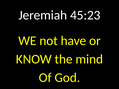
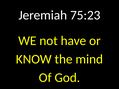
45:23: 45:23 -> 75:23
